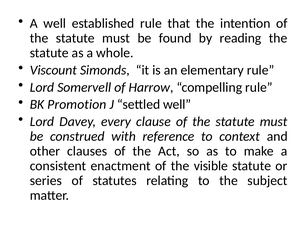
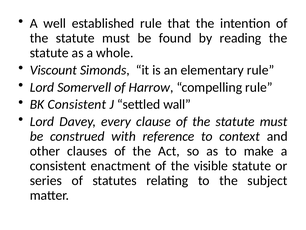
BK Promotion: Promotion -> Consistent
settled well: well -> wall
